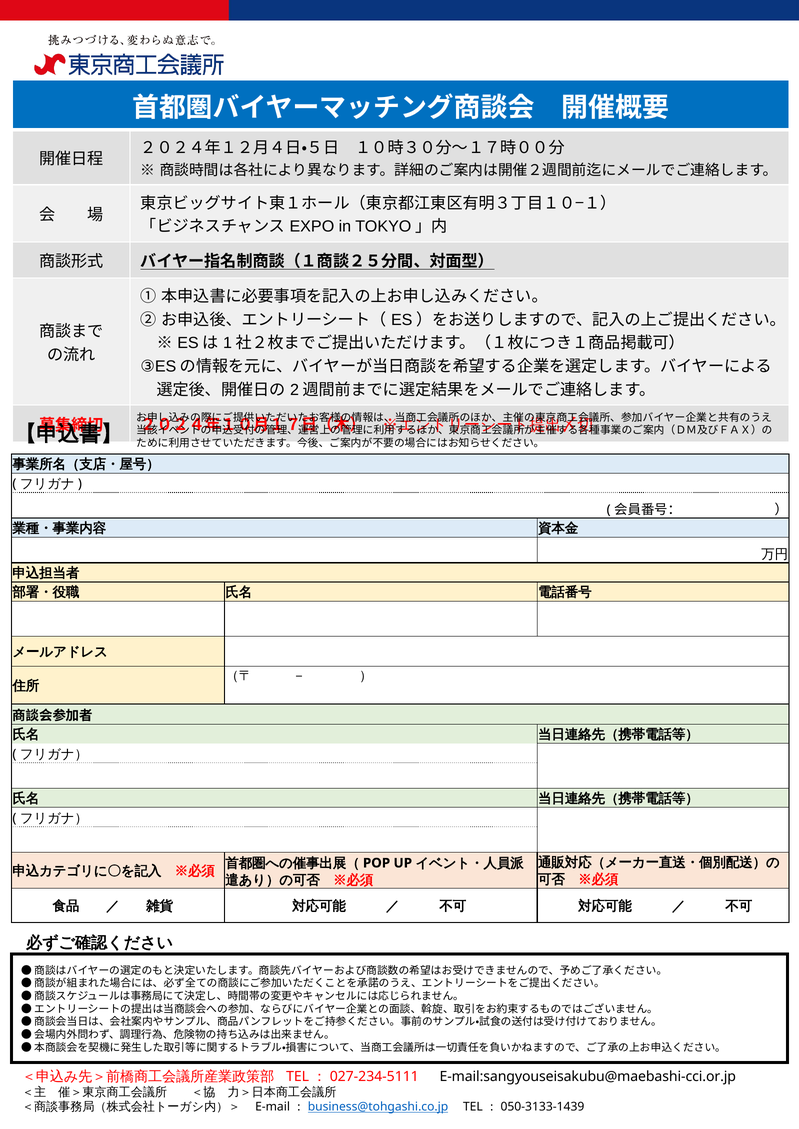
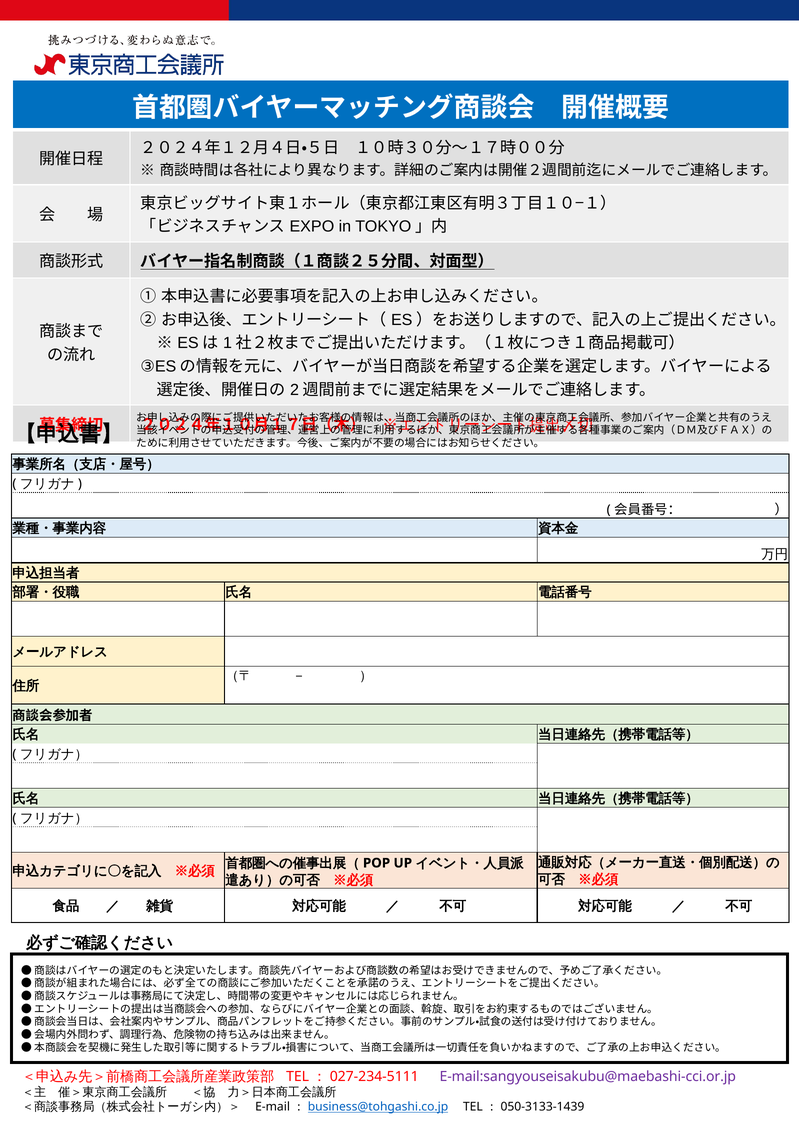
E-mail:sangyouseisakubu@maebashi-cci.or.jp colour: black -> purple
